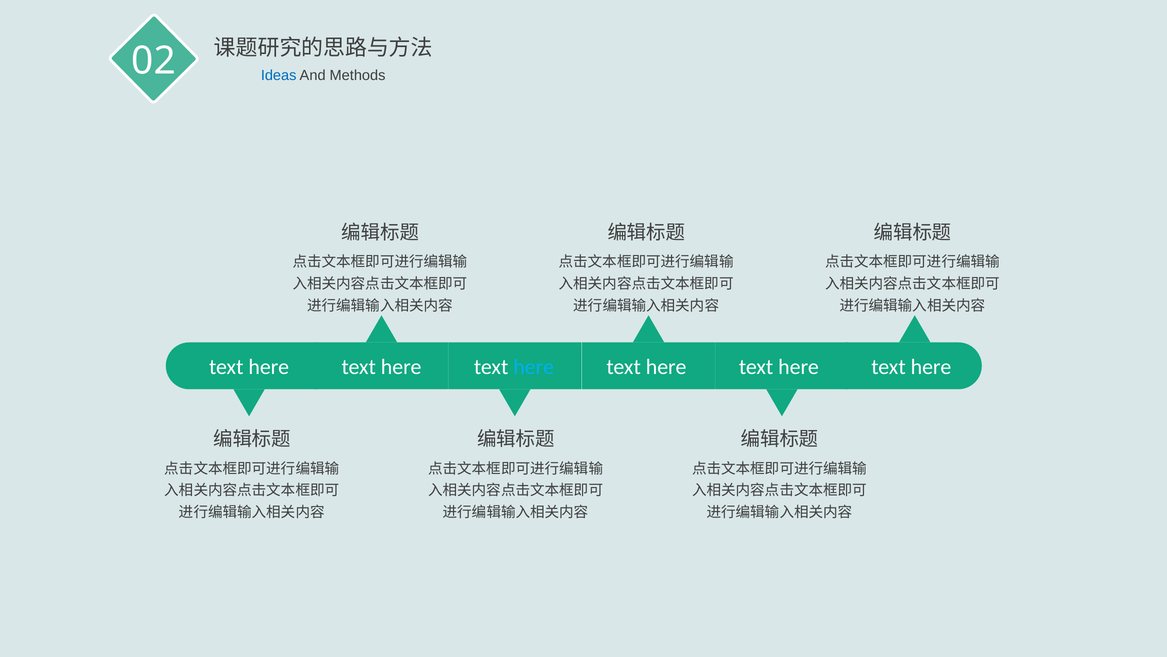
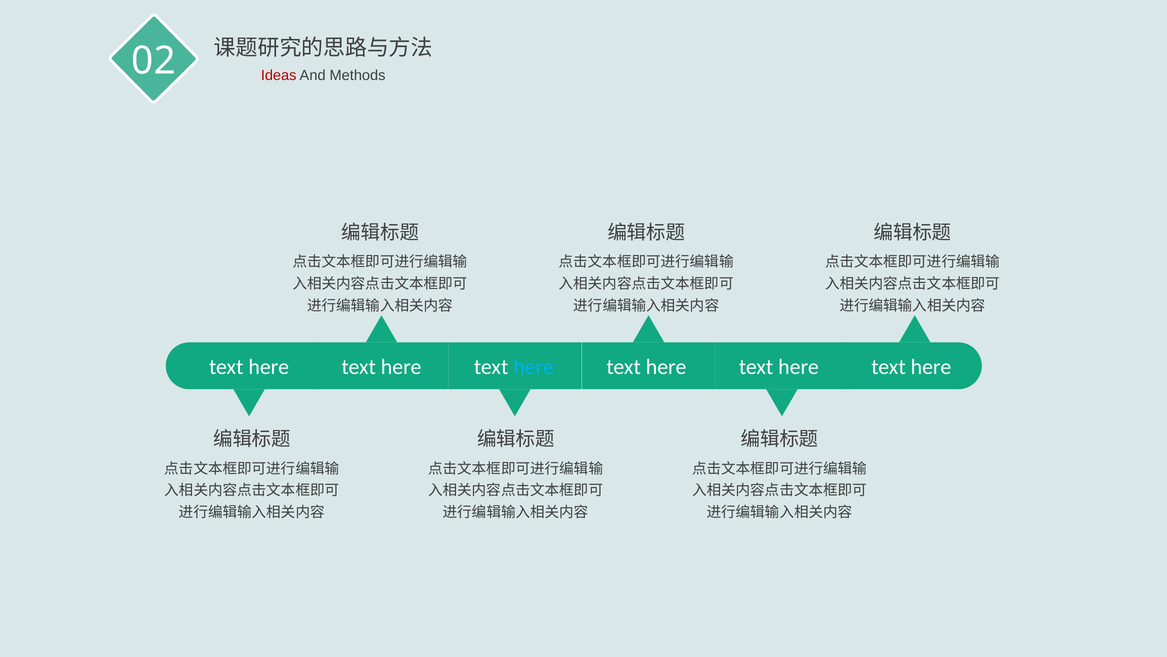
Ideas colour: blue -> red
